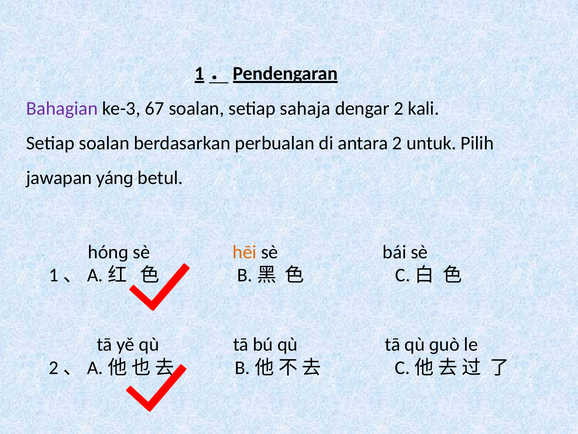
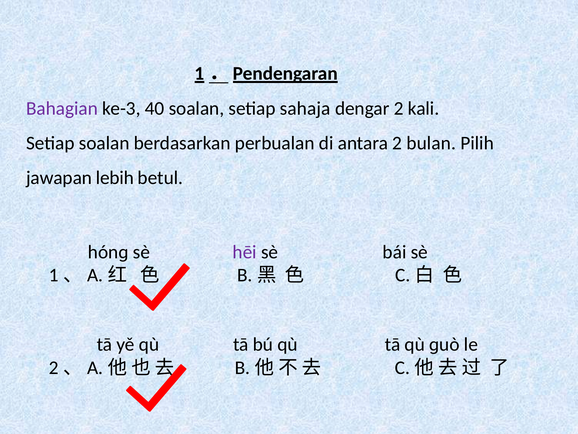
67: 67 -> 40
untuk: untuk -> bulan
yánɡ: yánɡ -> lebih
hēi colour: orange -> purple
